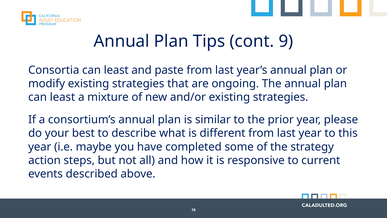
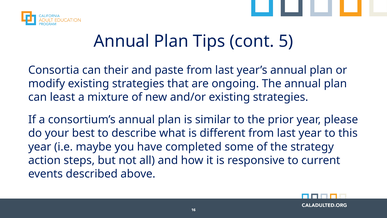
9: 9 -> 5
Consortia can least: least -> their
